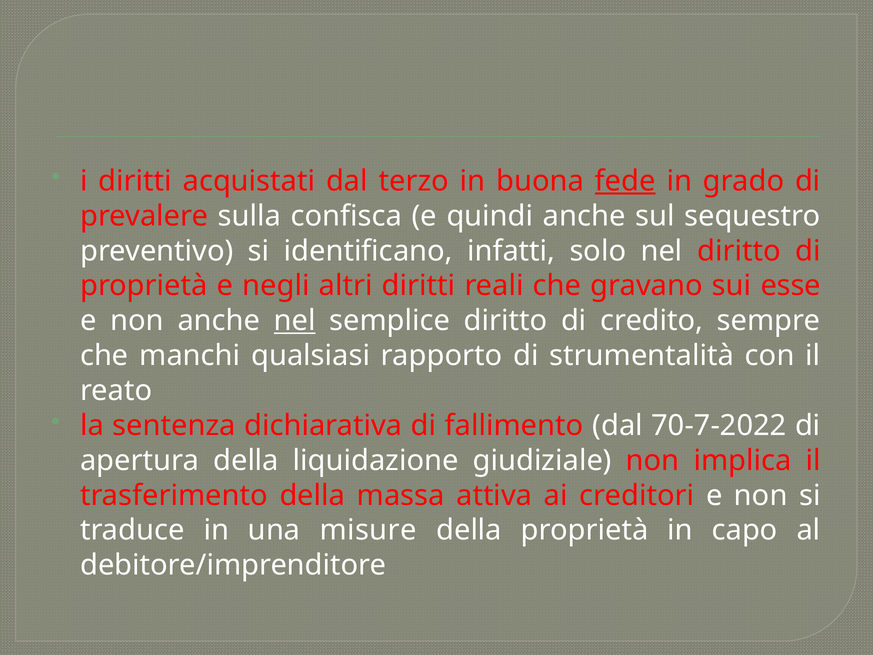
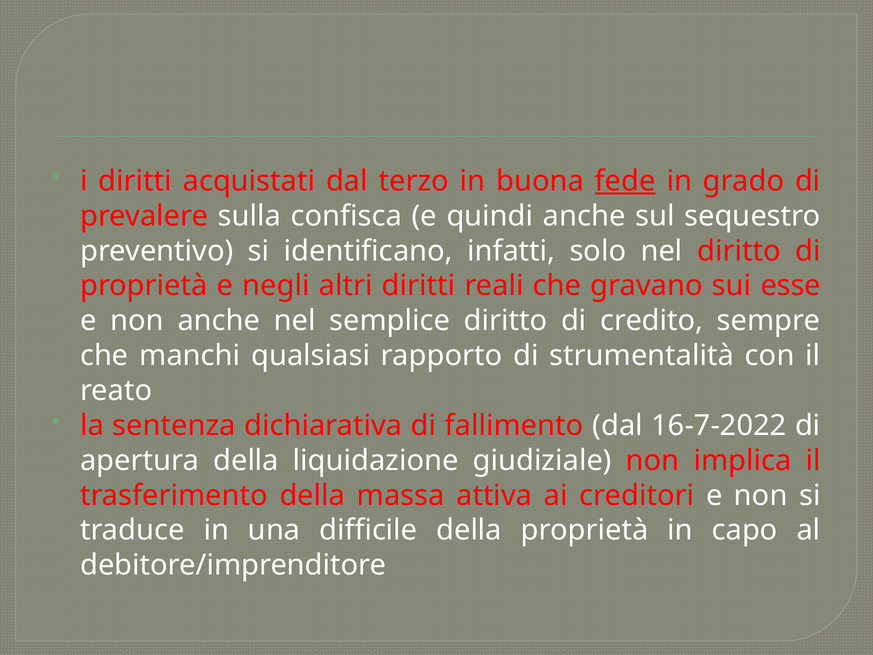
nel at (295, 321) underline: present -> none
70-7-2022: 70-7-2022 -> 16-7-2022
misure: misure -> difficile
